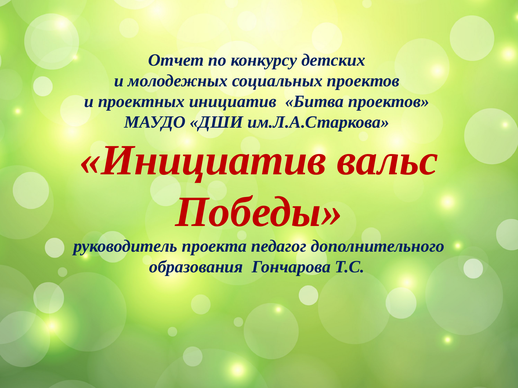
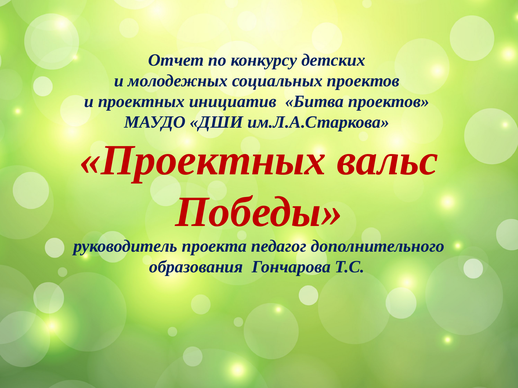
Инициатив at (203, 160): Инициатив -> Проектных
